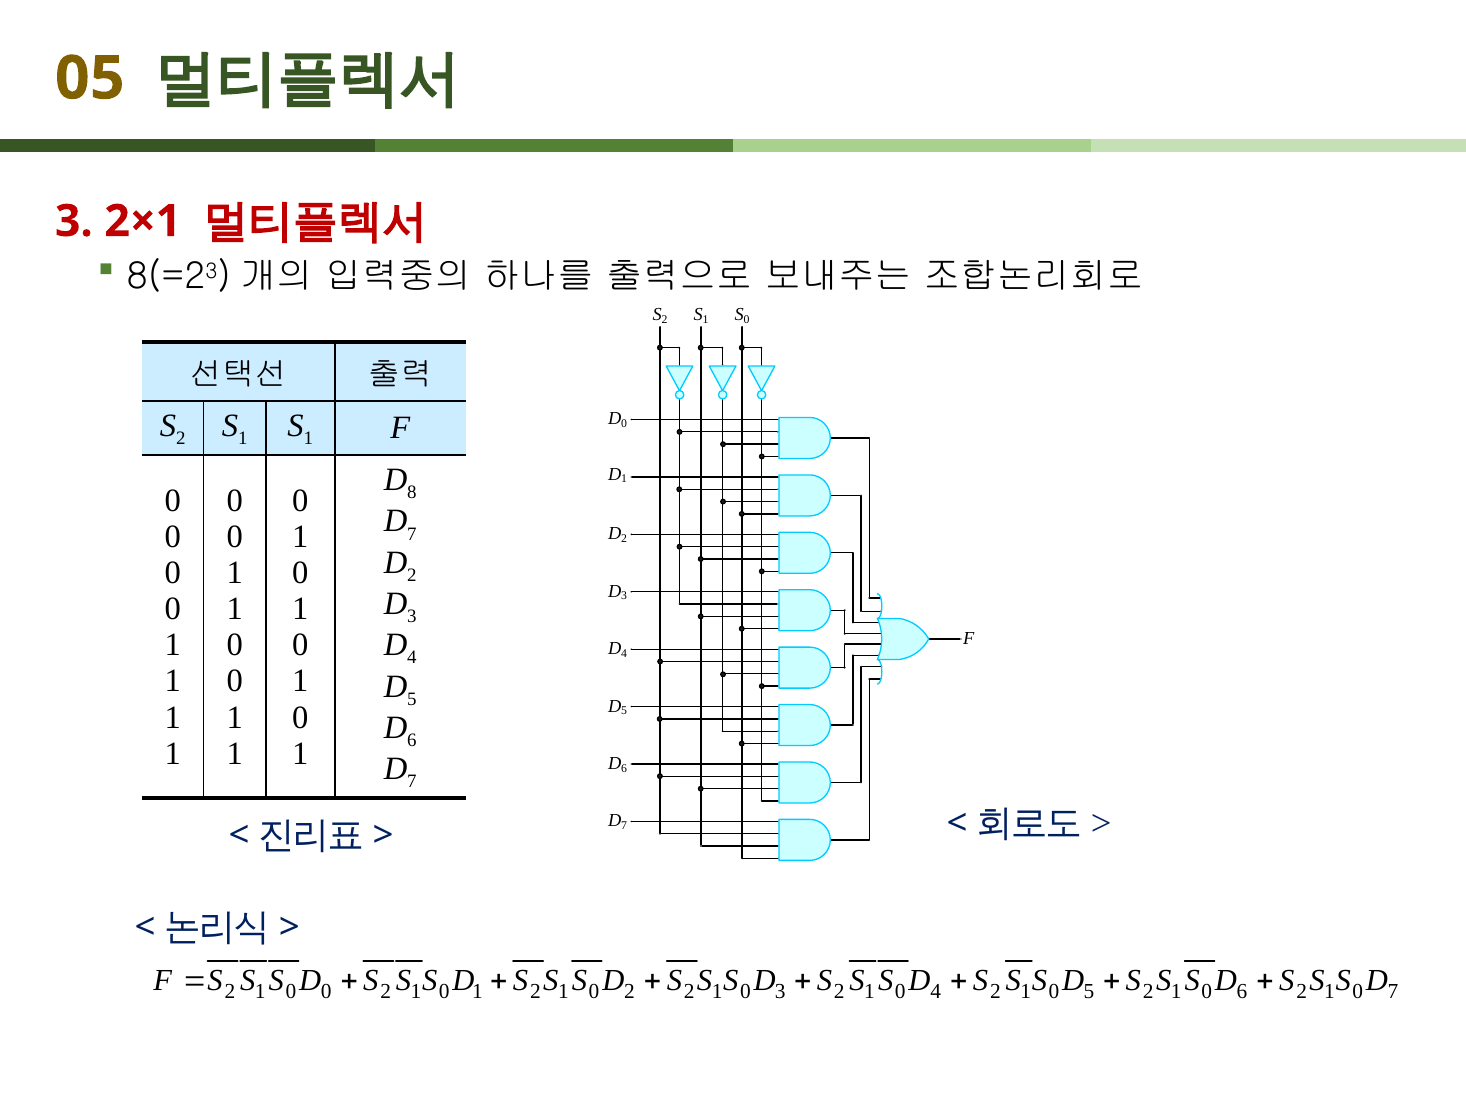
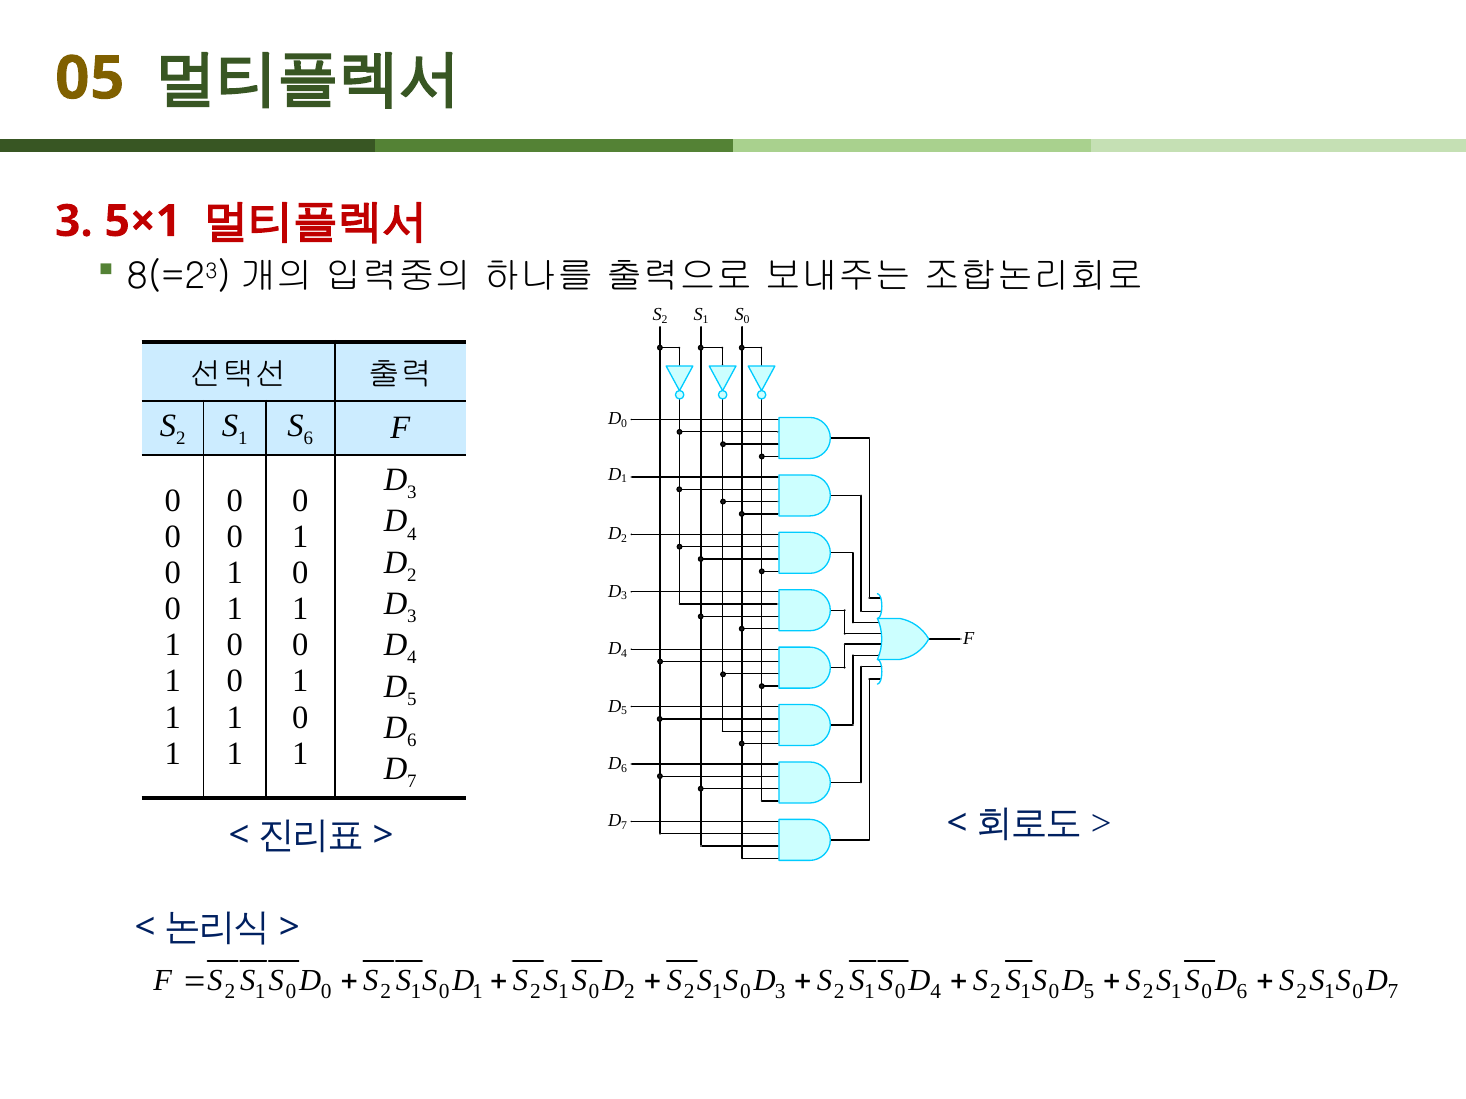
2×1: 2×1 -> 5×1
1 at (308, 438): 1 -> 6
8 at (412, 493): 8 -> 3
7 at (412, 534): 7 -> 4
